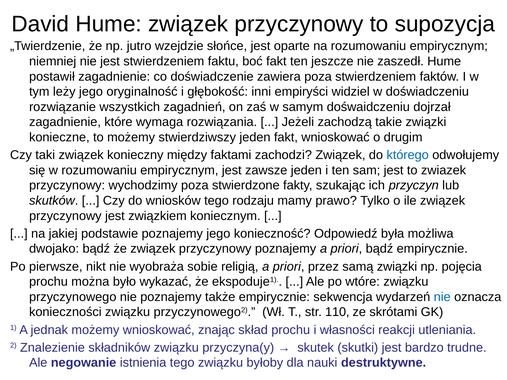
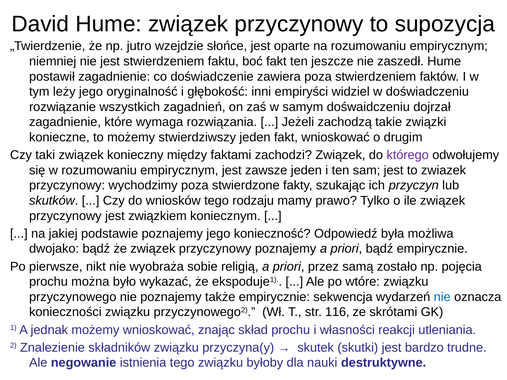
którego colour: blue -> purple
samą związki: związki -> zostało
110: 110 -> 116
